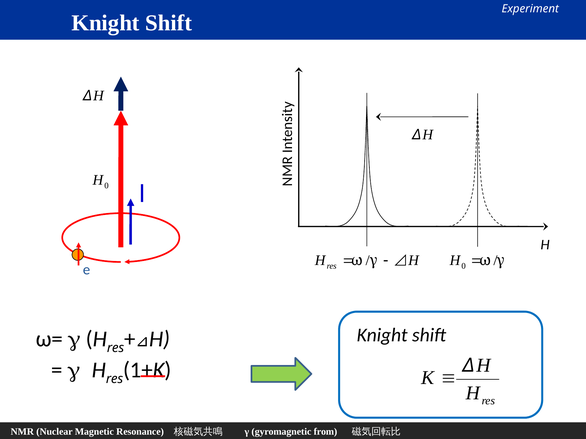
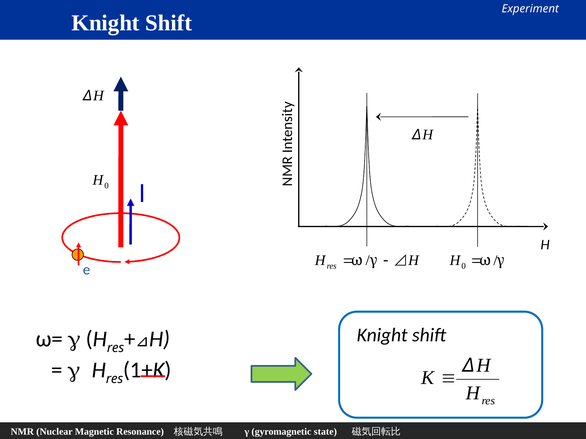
from: from -> state
